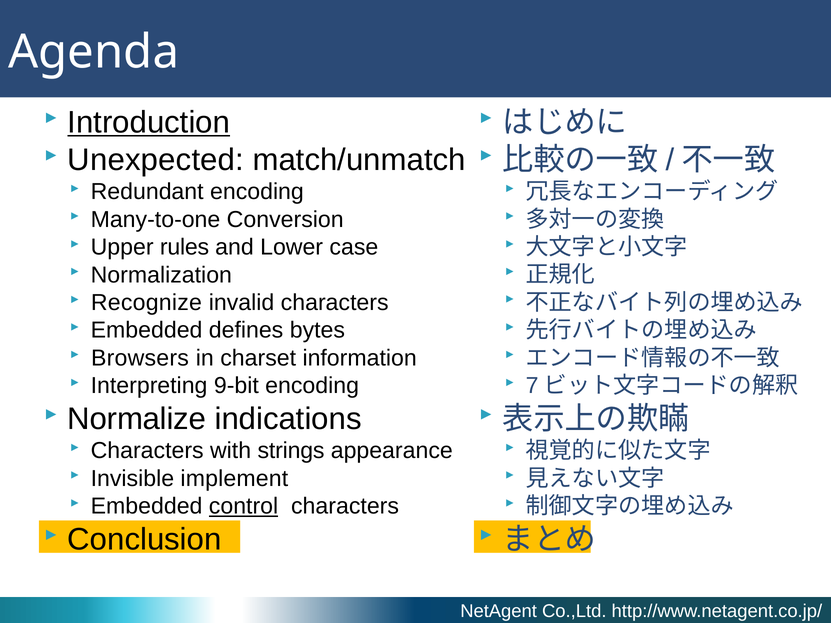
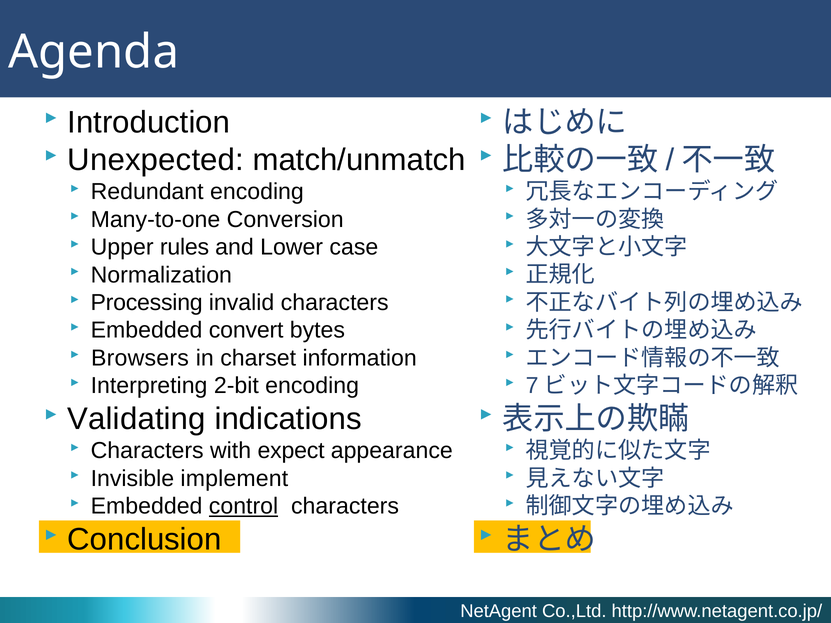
Introduction underline: present -> none
Recognize: Recognize -> Processing
defines: defines -> convert
9-bit: 9-bit -> 2-bit
Normalize: Normalize -> Validating
strings: strings -> expect
